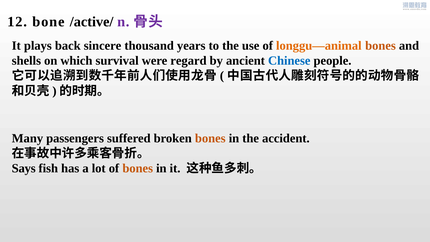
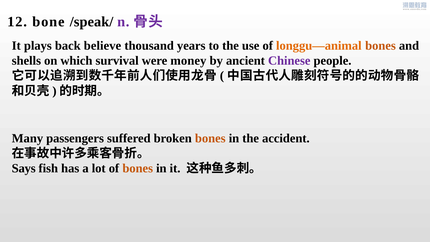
/active/: /active/ -> /speak/
sincere: sincere -> believe
regard: regard -> money
Chinese colour: blue -> purple
